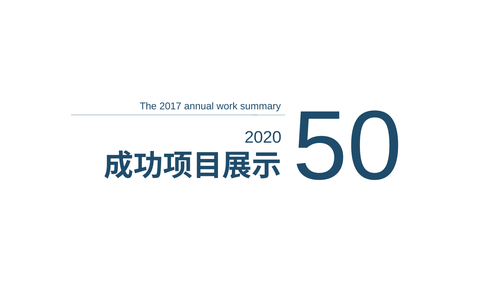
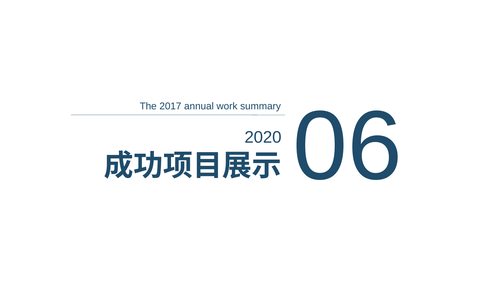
50: 50 -> 06
